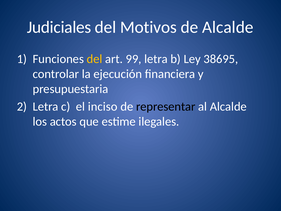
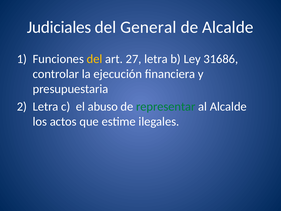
Motivos: Motivos -> General
99: 99 -> 27
38695: 38695 -> 31686
inciso: inciso -> abuso
representar colour: black -> green
